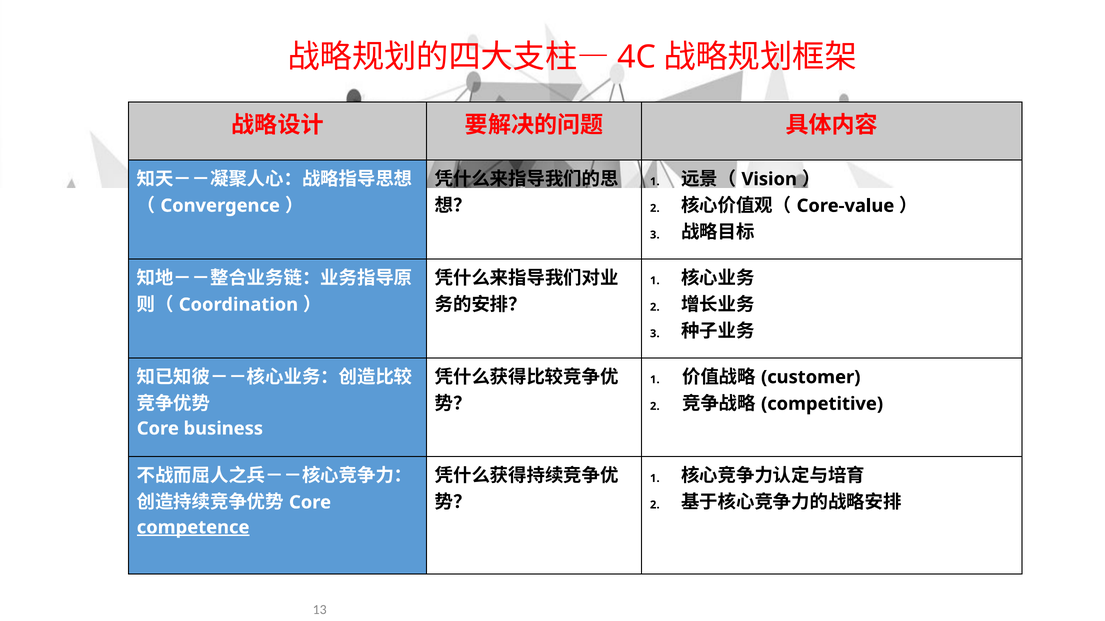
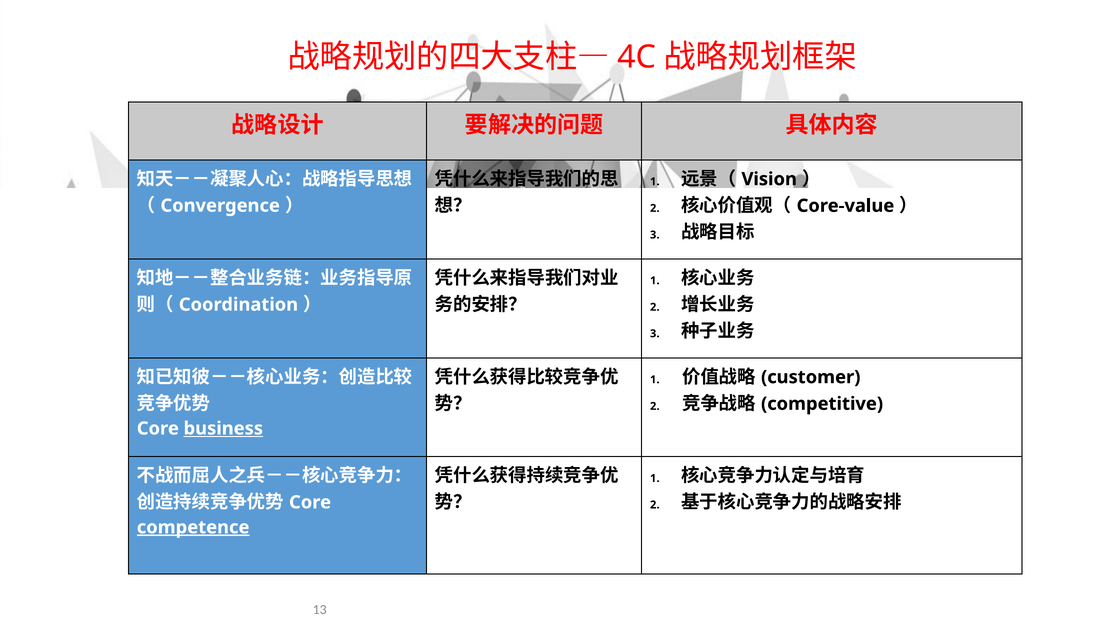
business underline: none -> present
